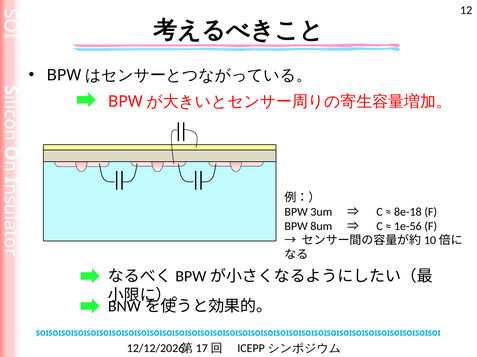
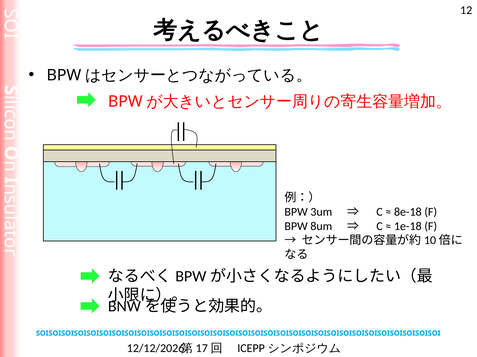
1e-56: 1e-56 -> 1e-18
